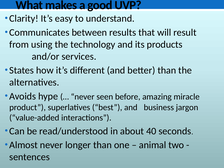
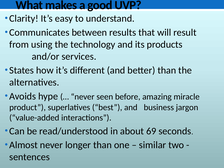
40: 40 -> 69
animal: animal -> similar
